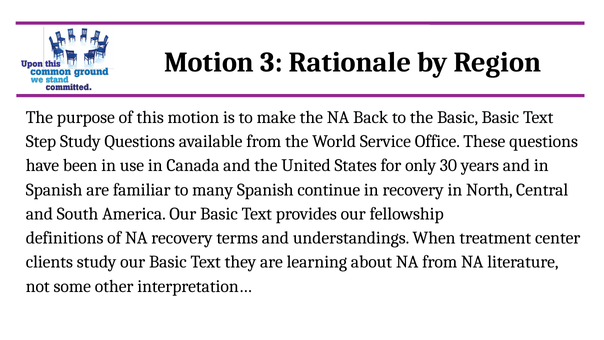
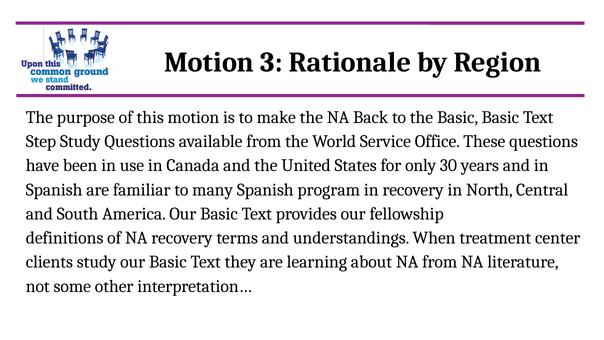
continue: continue -> program
